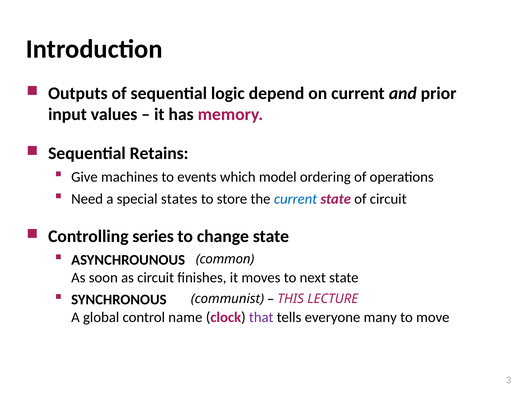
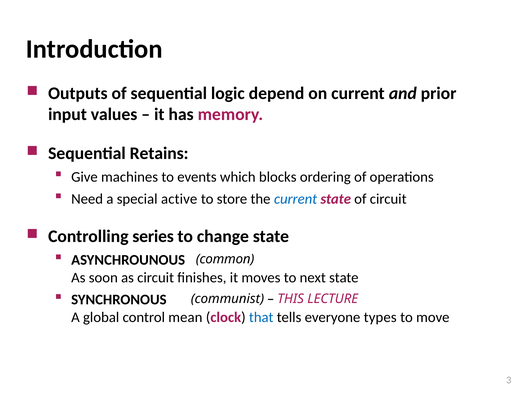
model: model -> blocks
states: states -> active
name: name -> mean
that colour: purple -> blue
many: many -> types
